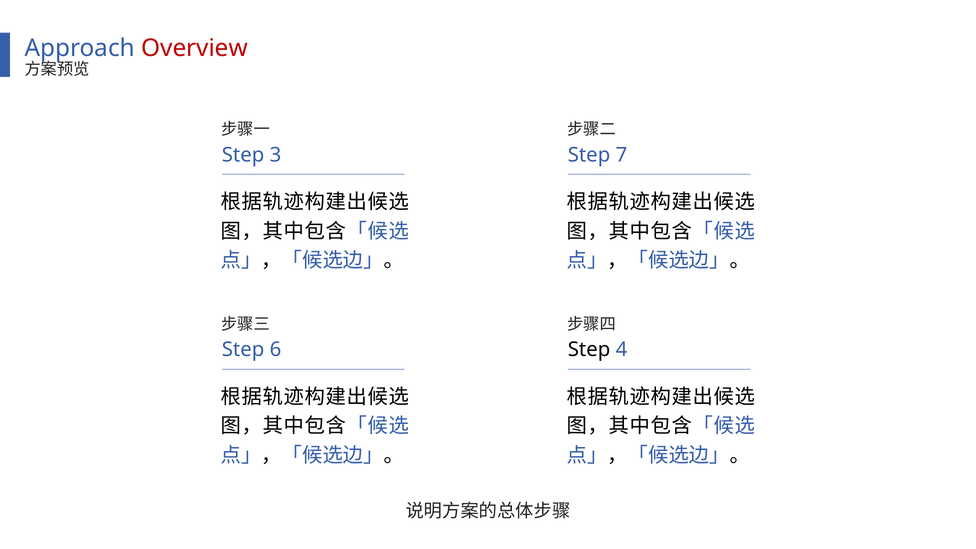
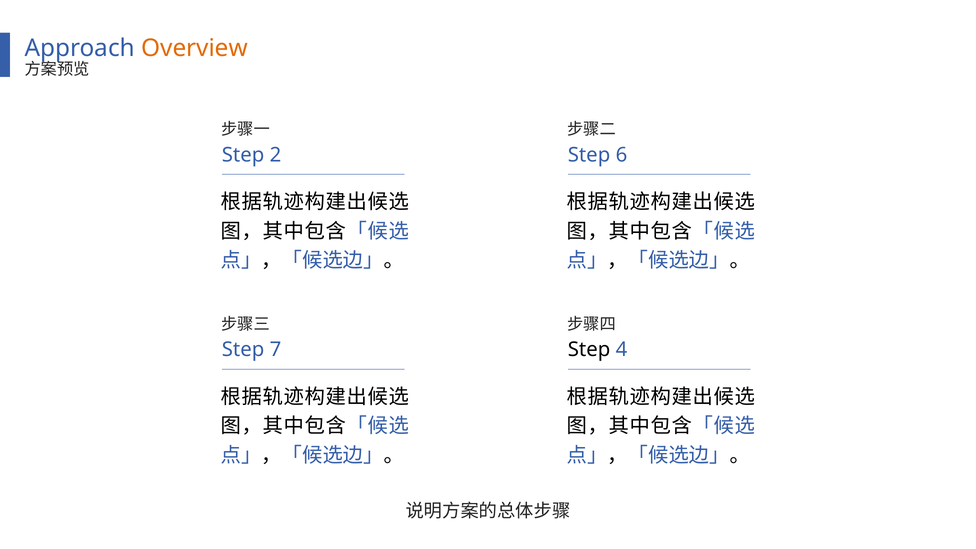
Overview colour: red -> orange
3: 3 -> 2
7: 7 -> 6
6: 6 -> 7
